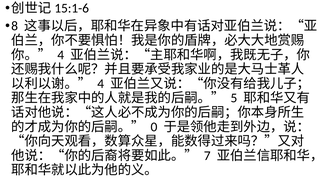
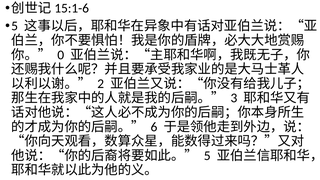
8 at (15, 26): 8 -> 5
4 at (61, 55): 4 -> 0
4 at (101, 84): 4 -> 2
5: 5 -> 3
0: 0 -> 6
7 at (207, 156): 7 -> 5
